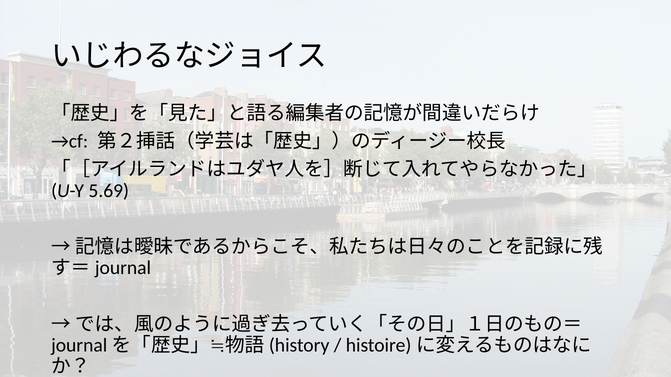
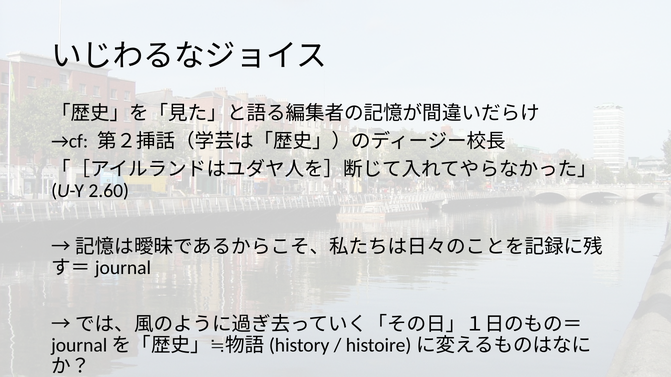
5.69: 5.69 -> 2.60
